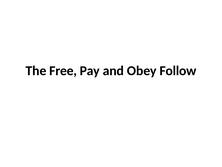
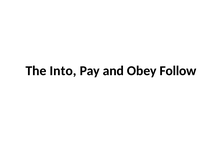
Free: Free -> Into
